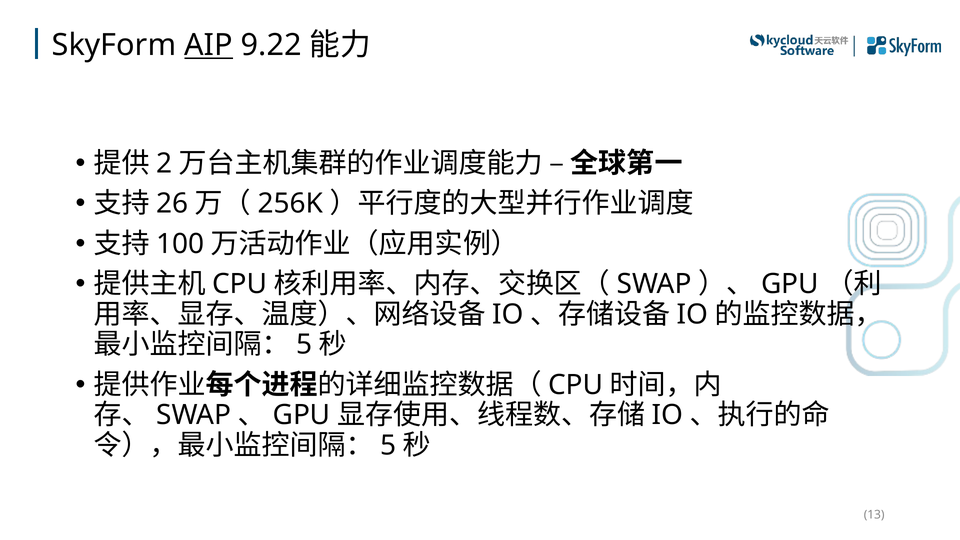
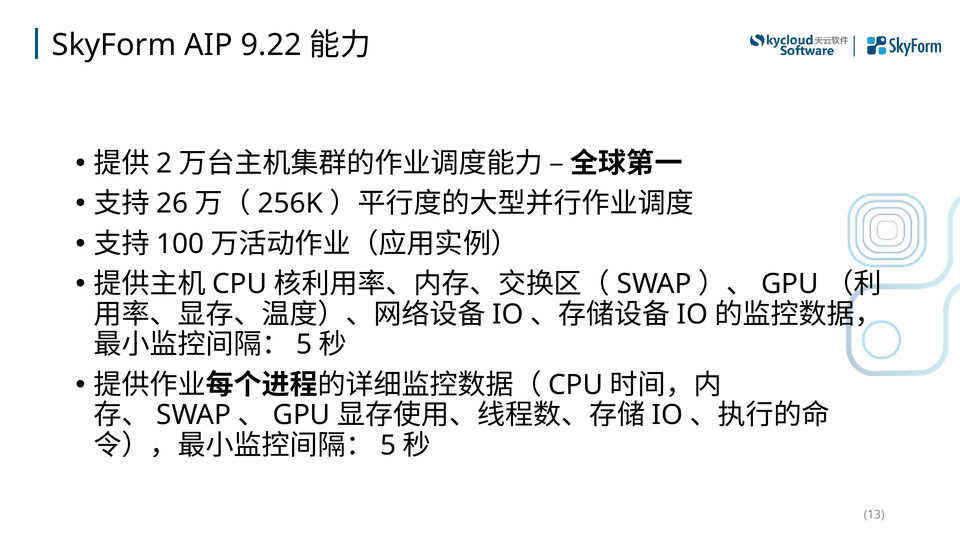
AIP underline: present -> none
